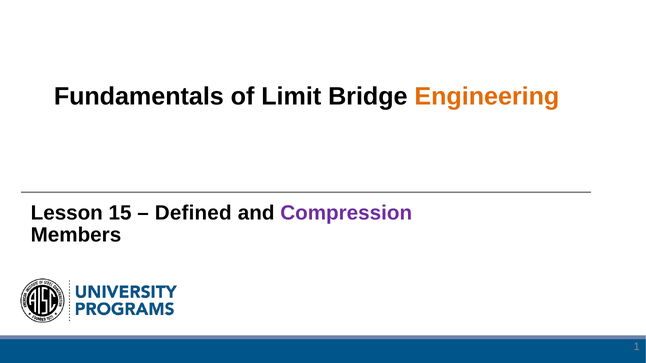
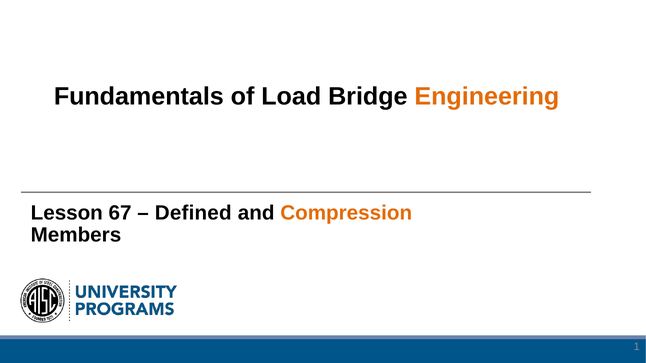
Limit: Limit -> Load
15: 15 -> 67
Compression colour: purple -> orange
